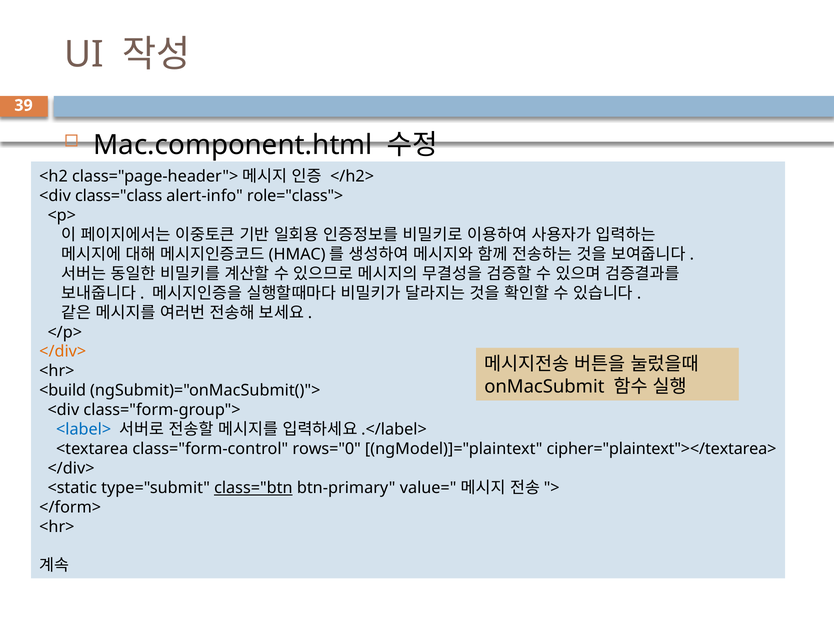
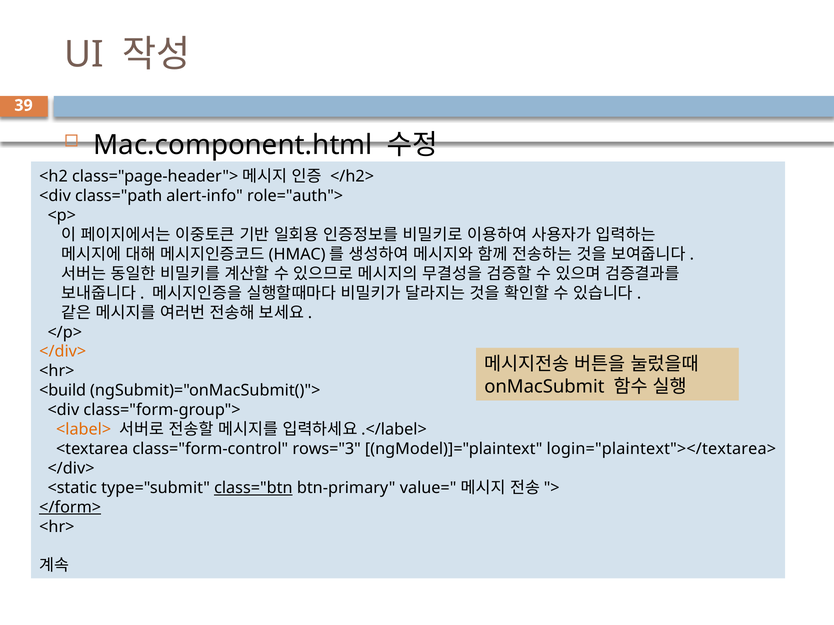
class="class: class="class -> class="path
role="class">: role="class"> -> role="auth">
<label> colour: blue -> orange
rows="0: rows="0 -> rows="3
cipher="plaintext"></textarea>: cipher="plaintext"></textarea> -> login="plaintext"></textarea>
</form> underline: none -> present
